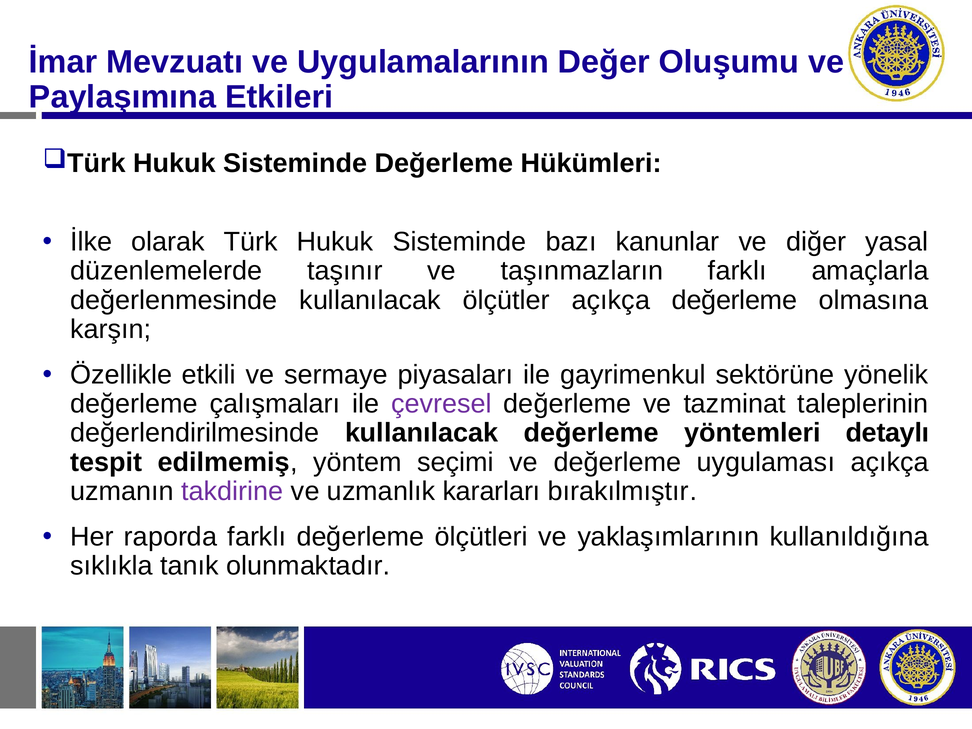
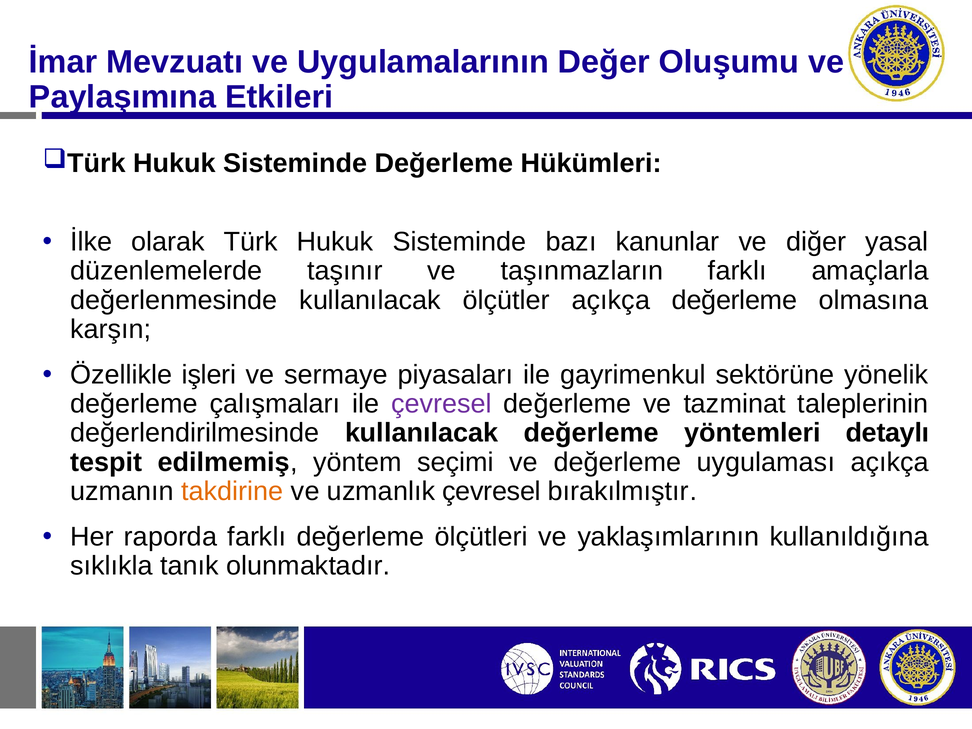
etkili: etkili -> işleri
takdirine colour: purple -> orange
uzmanlık kararları: kararları -> çevresel
